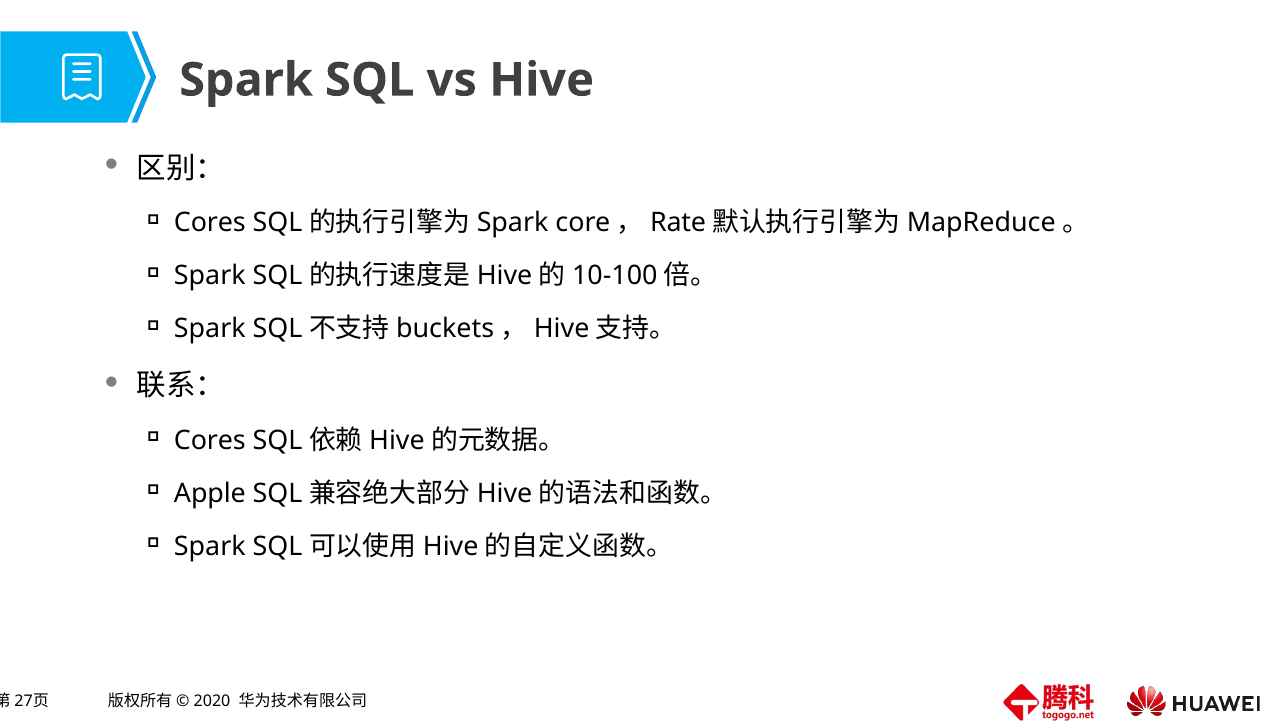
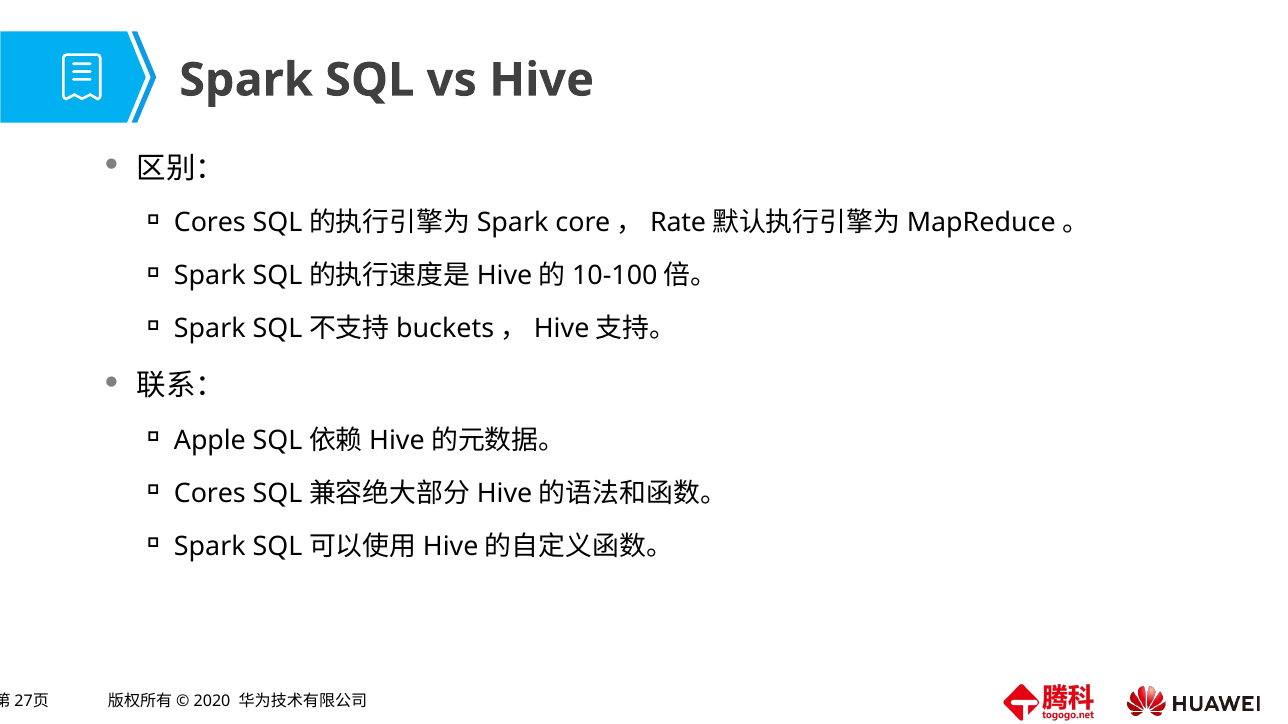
Cores at (210, 441): Cores -> Apple
Apple at (210, 494): Apple -> Cores
